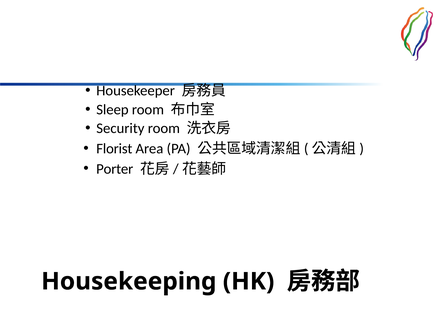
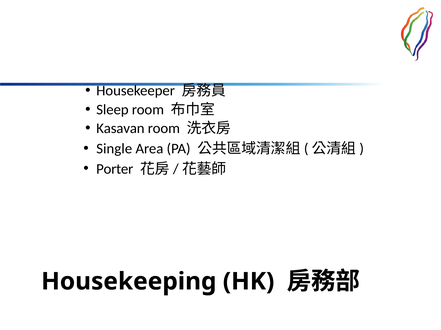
Security: Security -> Kasavan
Florist: Florist -> Single
